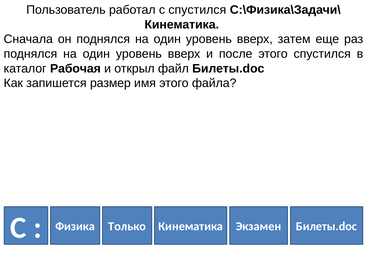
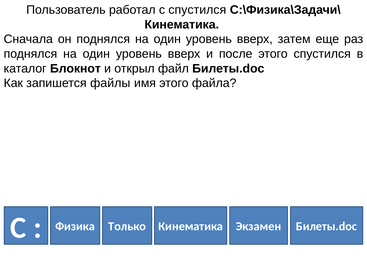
Рабочая: Рабочая -> Блокнот
размер: размер -> файлы
